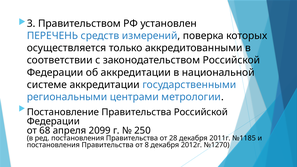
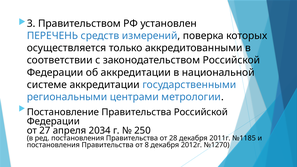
68: 68 -> 27
2099: 2099 -> 2034
